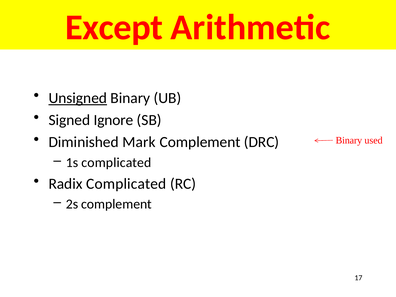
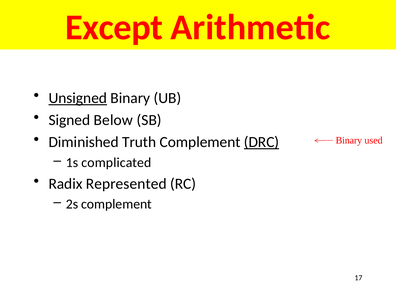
Ignore: Ignore -> Below
Mark: Mark -> Truth
DRC underline: none -> present
Radix Complicated: Complicated -> Represented
